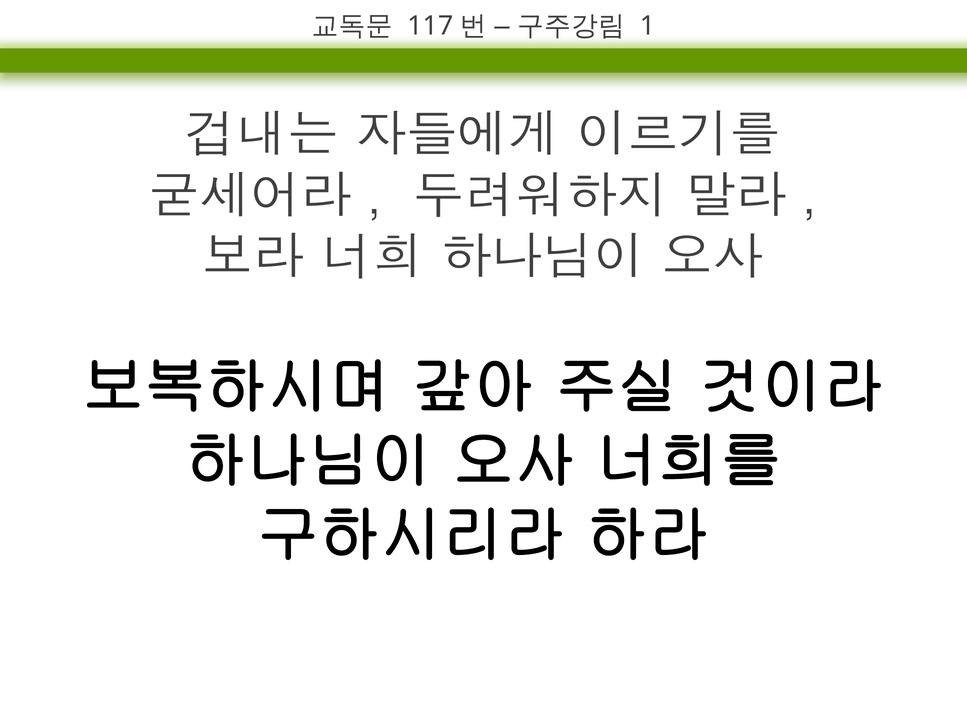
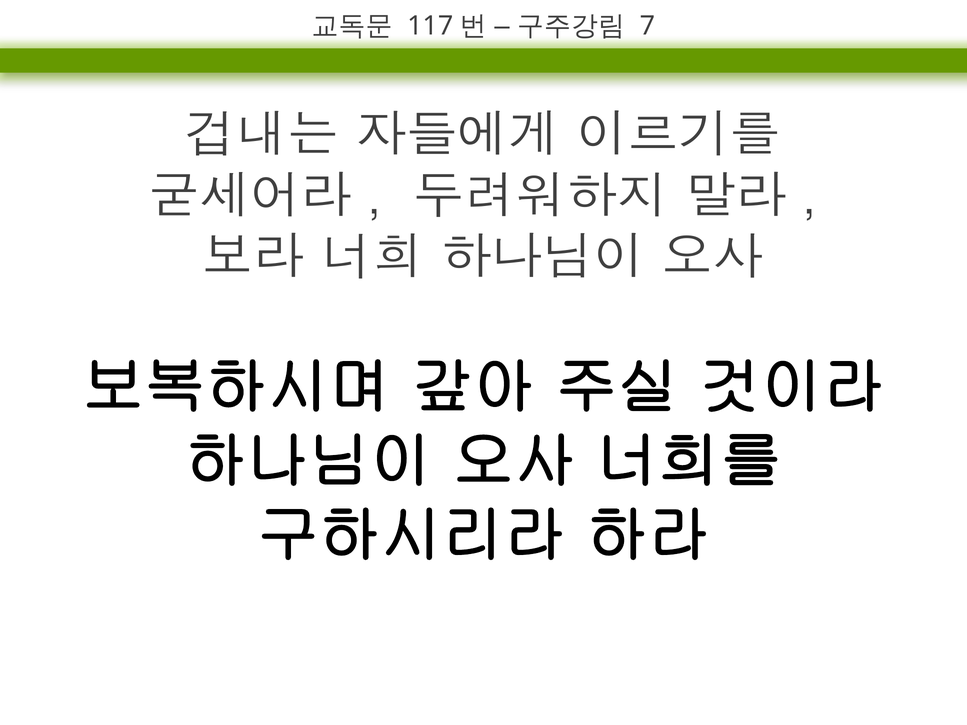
1: 1 -> 7
